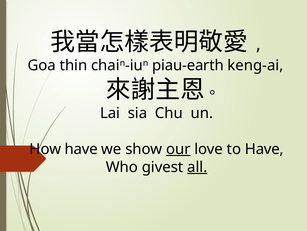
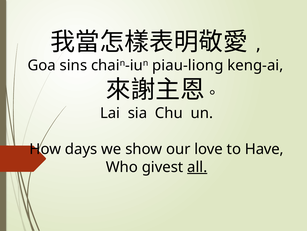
thin: thin -> sins
piau-earth: piau-earth -> piau-liong
How have: have -> days
our underline: present -> none
